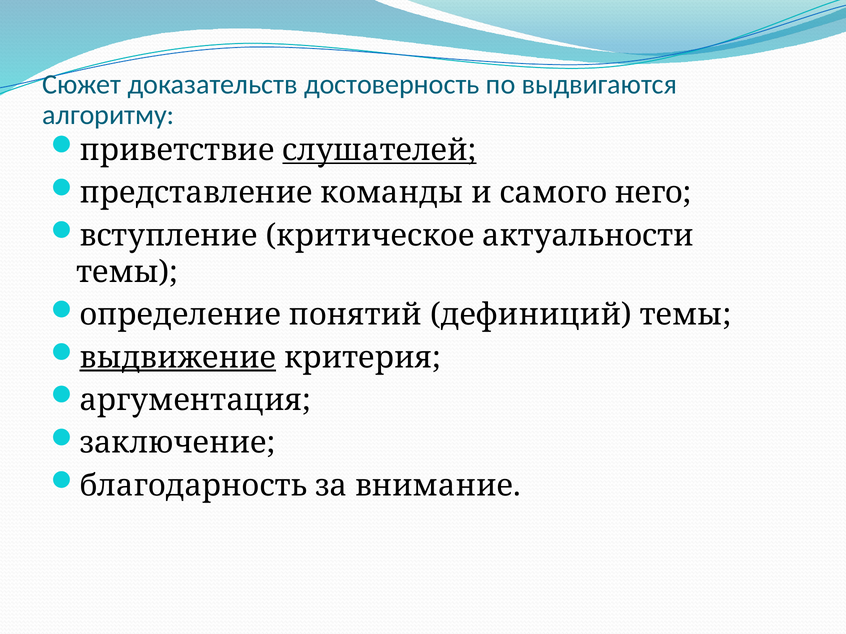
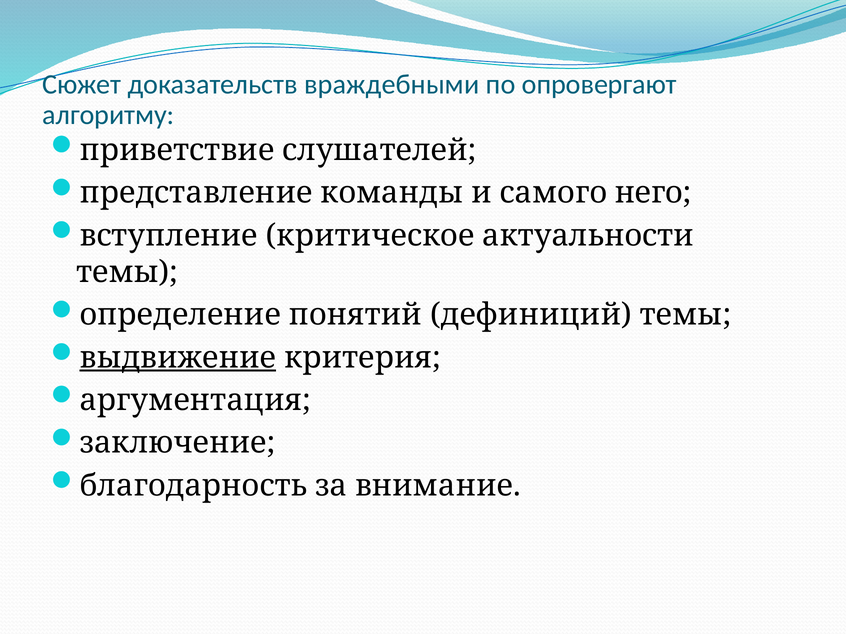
достоверность: достоверность -> враждебными
выдвигаются: выдвигаются -> опровергают
слушателей underline: present -> none
